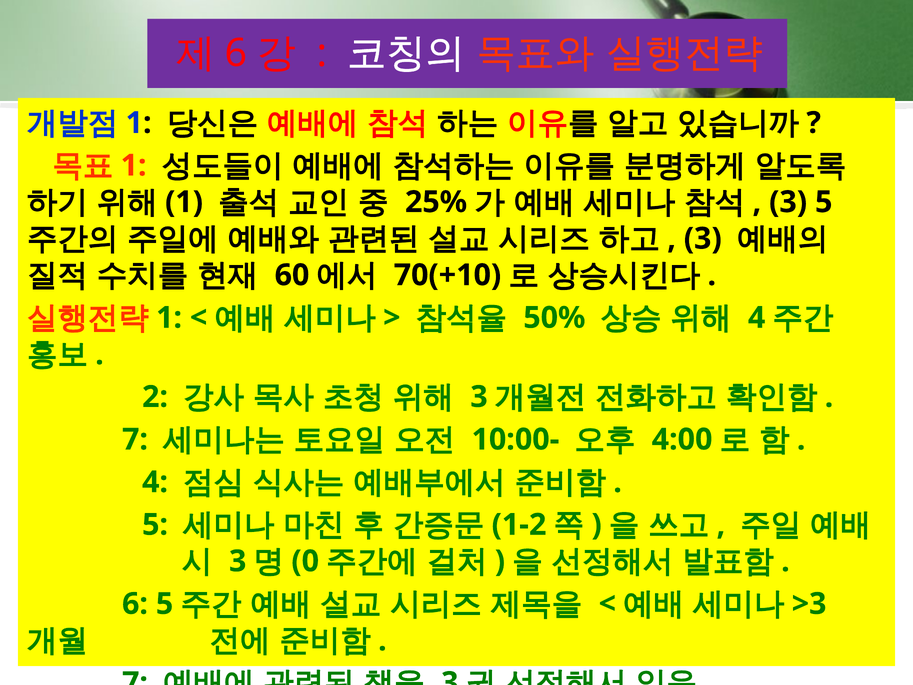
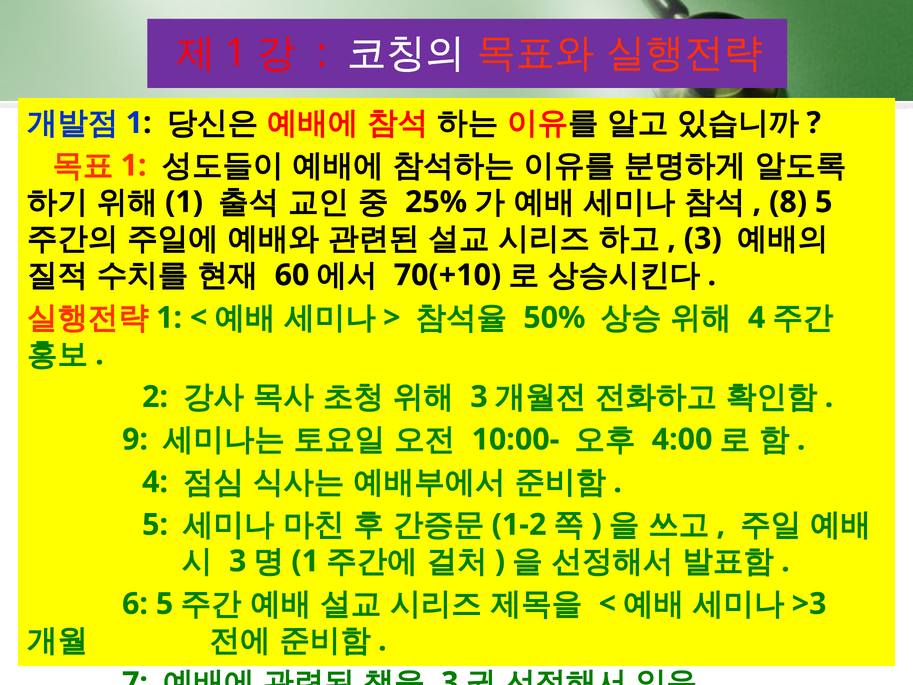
6 at (236, 53): 6 -> 1
3 at (788, 202): 3 -> 8
7 at (135, 439): 7 -> 9
0 at (305, 561): 0 -> 1
